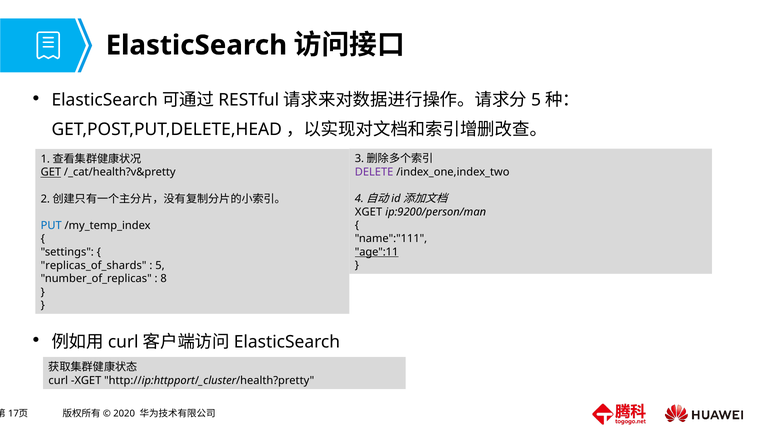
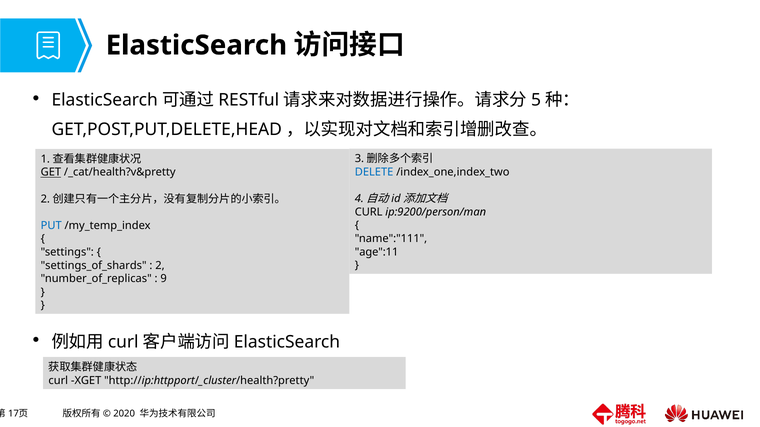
DELETE colour: purple -> blue
XGET at (369, 212): XGET -> CURL
age":11 underline: present -> none
replicas_of_shards: replicas_of_shards -> settings_of_shards
5 at (160, 266): 5 -> 2
8: 8 -> 9
